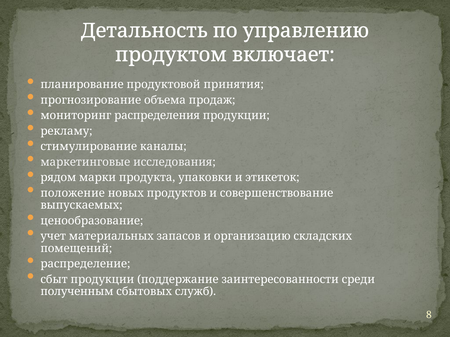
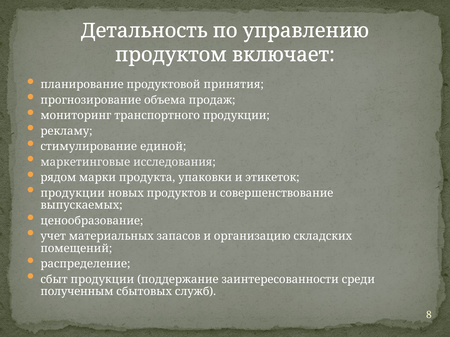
распределения: распределения -> транспортного
каналы: каналы -> единой
положение at (73, 193): положение -> продукции
